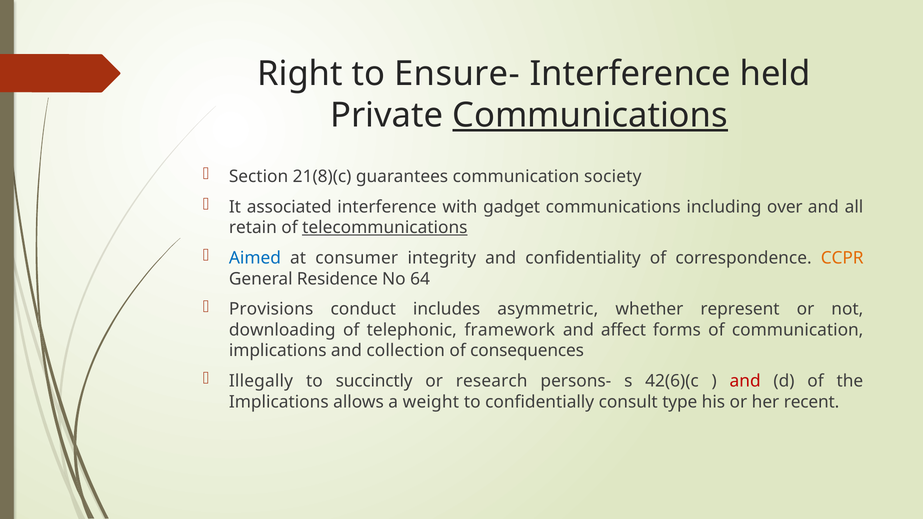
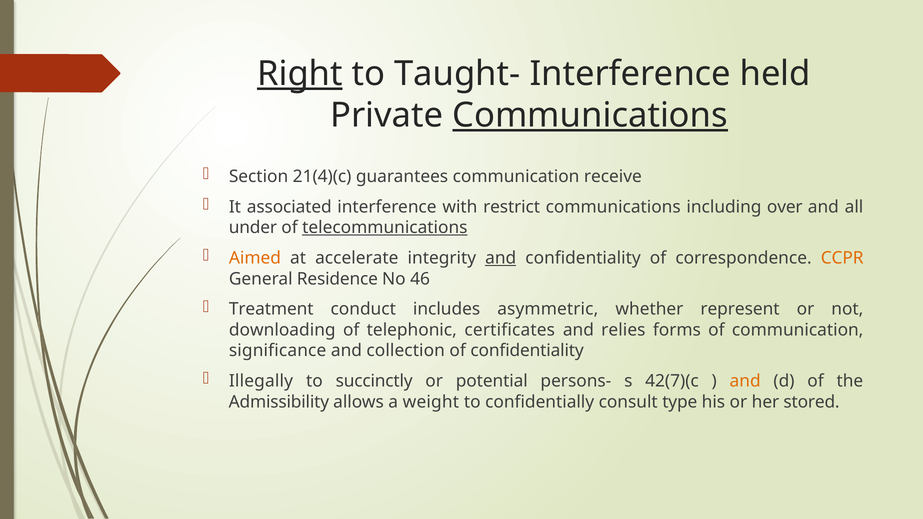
Right underline: none -> present
Ensure-: Ensure- -> Taught-
21(8)(c: 21(8)(c -> 21(4)(c
society: society -> receive
gadget: gadget -> restrict
retain: retain -> under
Aimed colour: blue -> orange
consumer: consumer -> accelerate
and at (501, 258) underline: none -> present
64: 64 -> 46
Provisions: Provisions -> Treatment
framework: framework -> certificates
affect: affect -> relies
implications at (278, 351): implications -> significance
of consequences: consequences -> confidentiality
research: research -> potential
42(6)(c: 42(6)(c -> 42(7)(c
and at (745, 381) colour: red -> orange
Implications at (279, 402): Implications -> Admissibility
recent: recent -> stored
